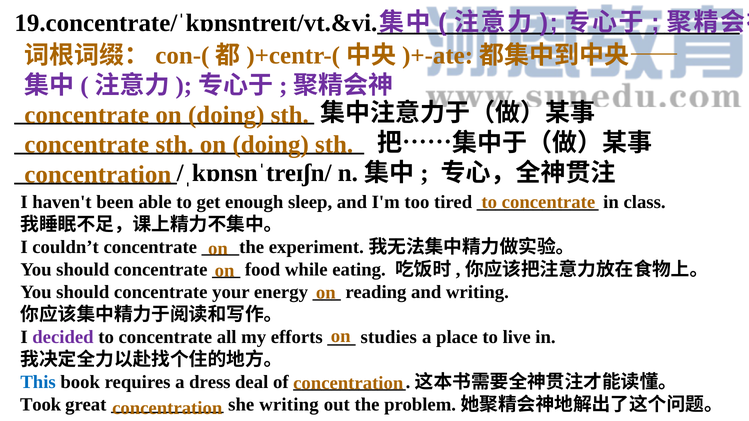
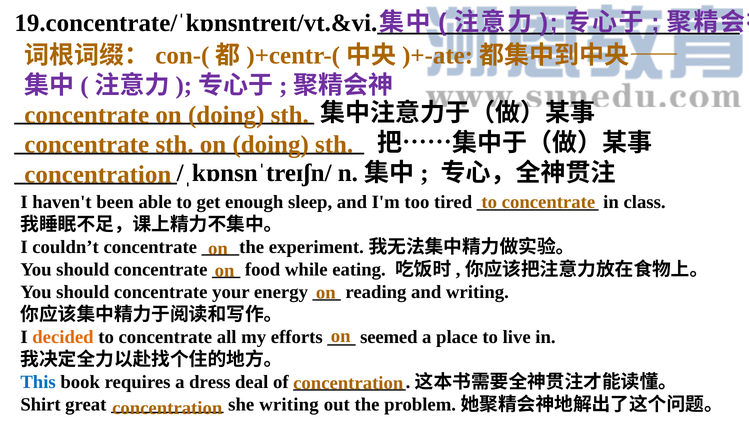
decided colour: purple -> orange
studies: studies -> seemed
Took: Took -> Shirt
